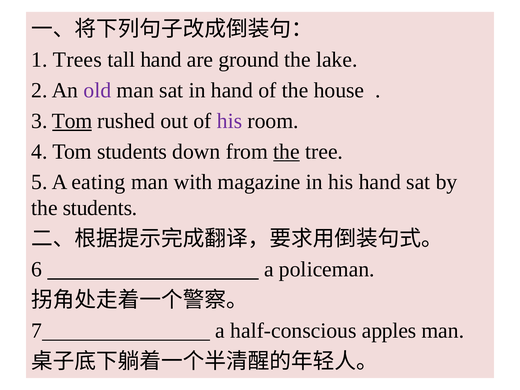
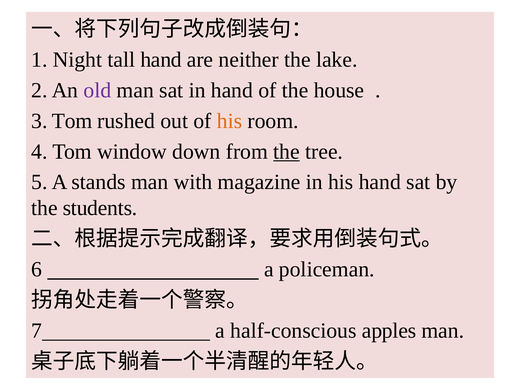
Trees: Trees -> Night
ground: ground -> neither
Tom at (72, 121) underline: present -> none
his at (230, 121) colour: purple -> orange
Tom students: students -> window
eating: eating -> stands
